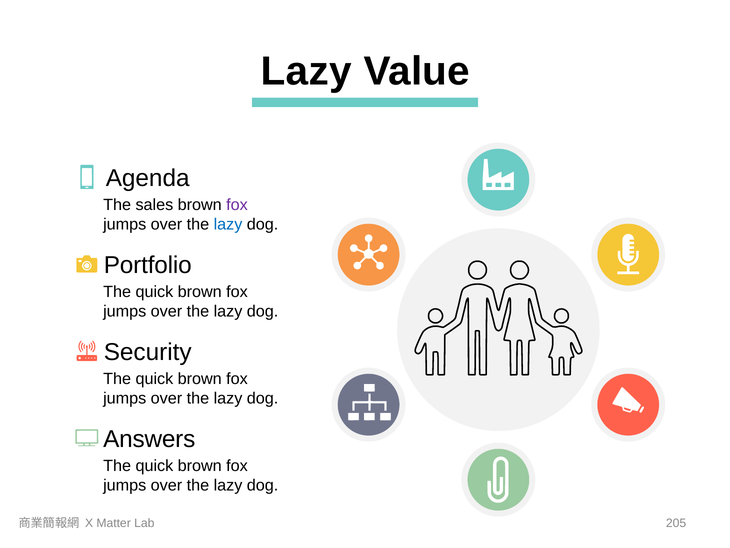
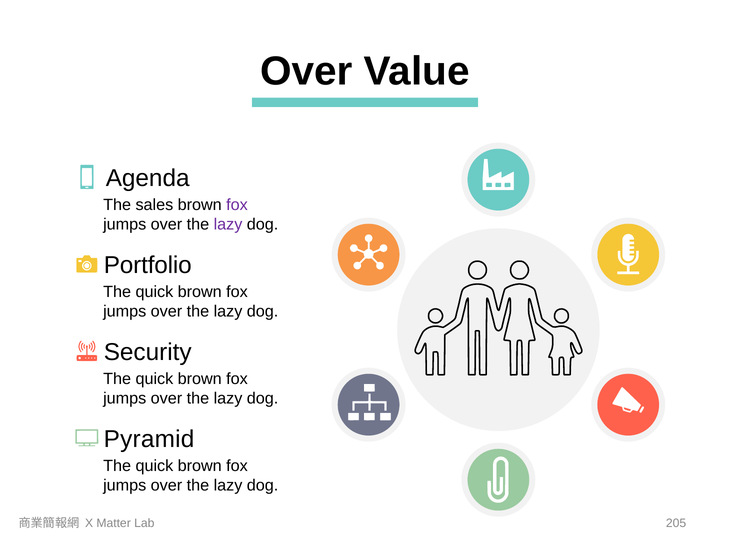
Lazy at (306, 71): Lazy -> Over
lazy at (228, 224) colour: blue -> purple
Answers: Answers -> Pyramid
